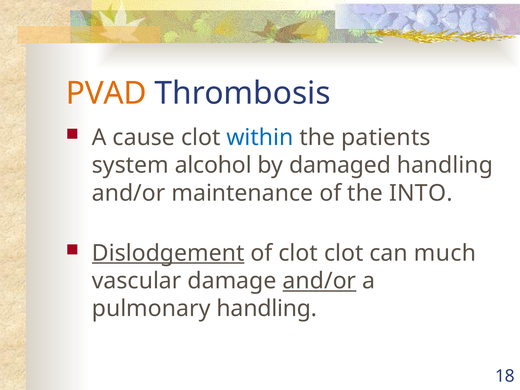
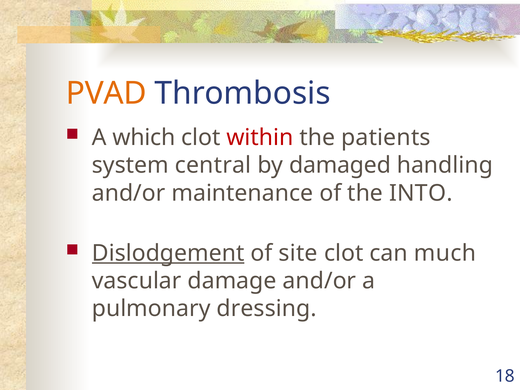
cause: cause -> which
within colour: blue -> red
alcohol: alcohol -> central
of clot: clot -> site
and/or at (319, 281) underline: present -> none
pulmonary handling: handling -> dressing
